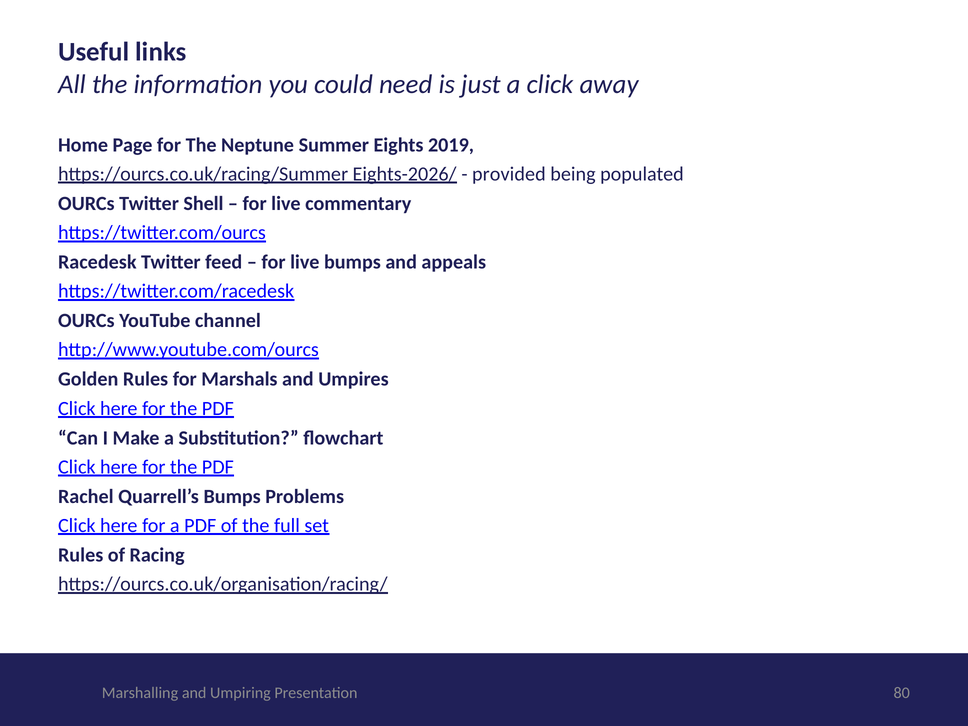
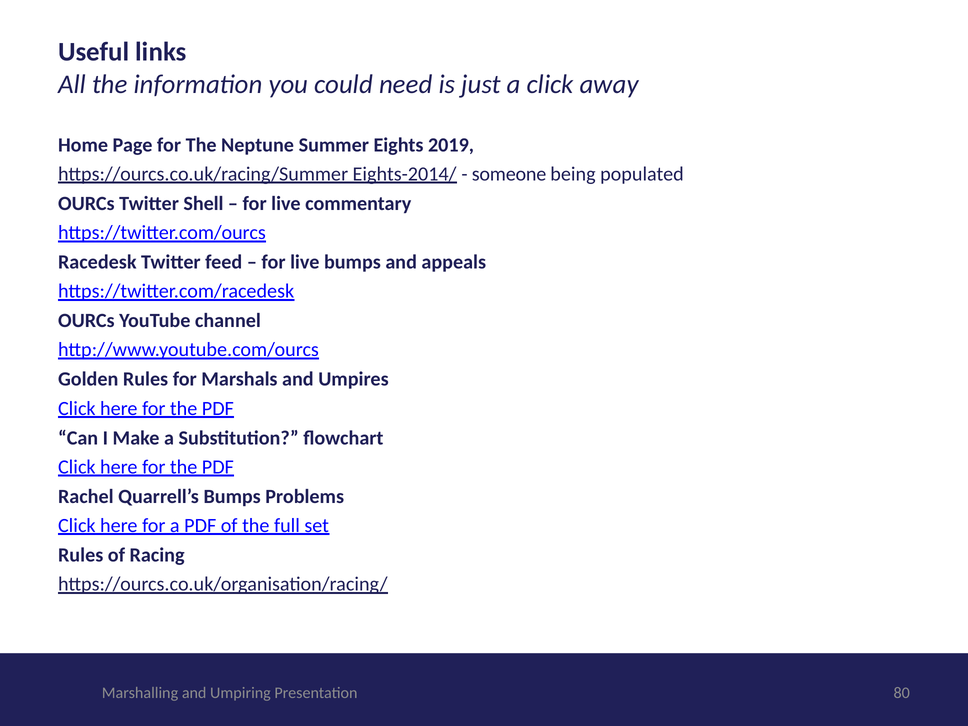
Eights-2026/: Eights-2026/ -> Eights-2014/
provided: provided -> someone
